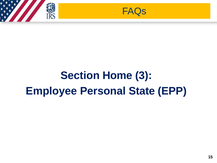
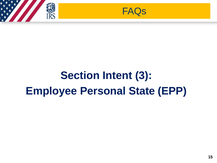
Home: Home -> Intent
